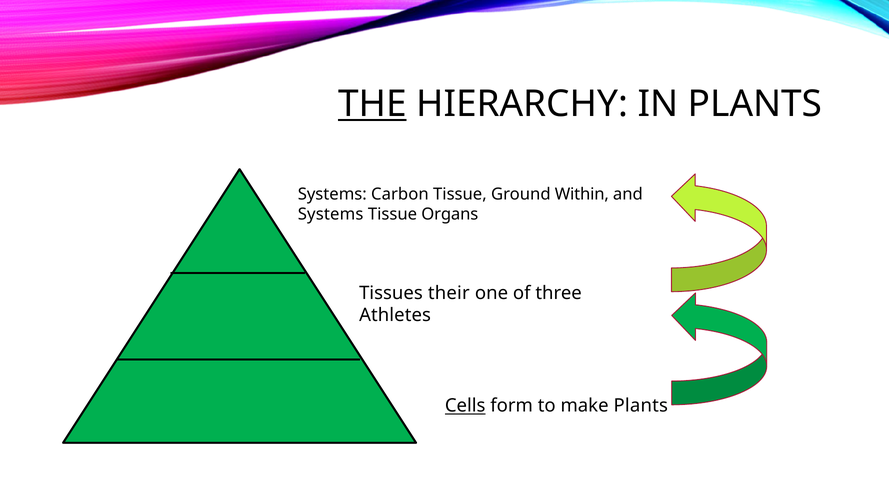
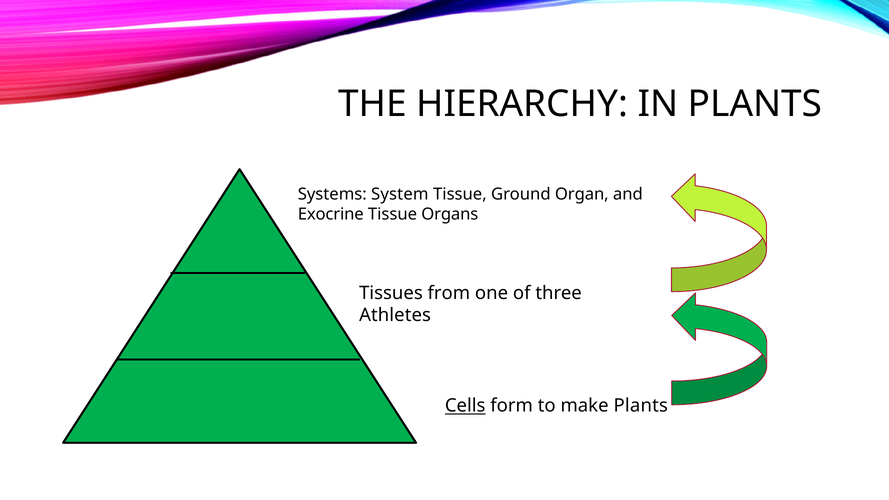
THE underline: present -> none
Carbon: Carbon -> System
Within: Within -> Organ
Systems at (331, 214): Systems -> Exocrine
their: their -> from
